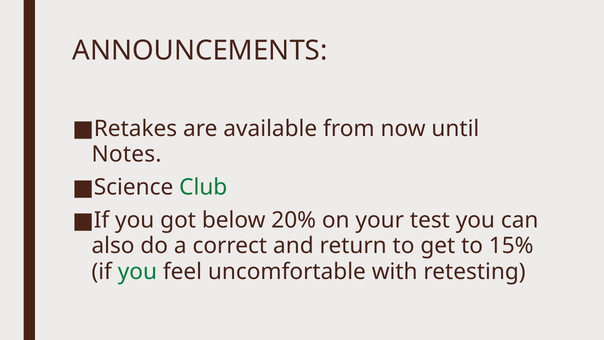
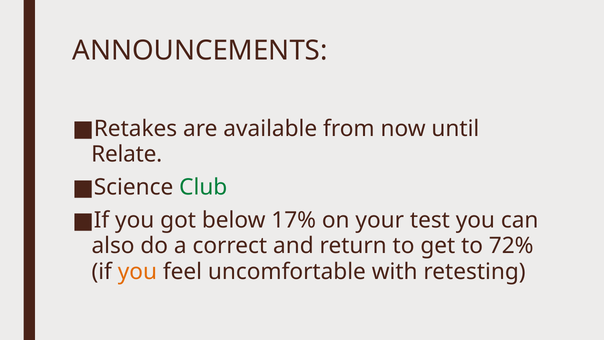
Notes: Notes -> Relate
20%: 20% -> 17%
15%: 15% -> 72%
you at (137, 271) colour: green -> orange
